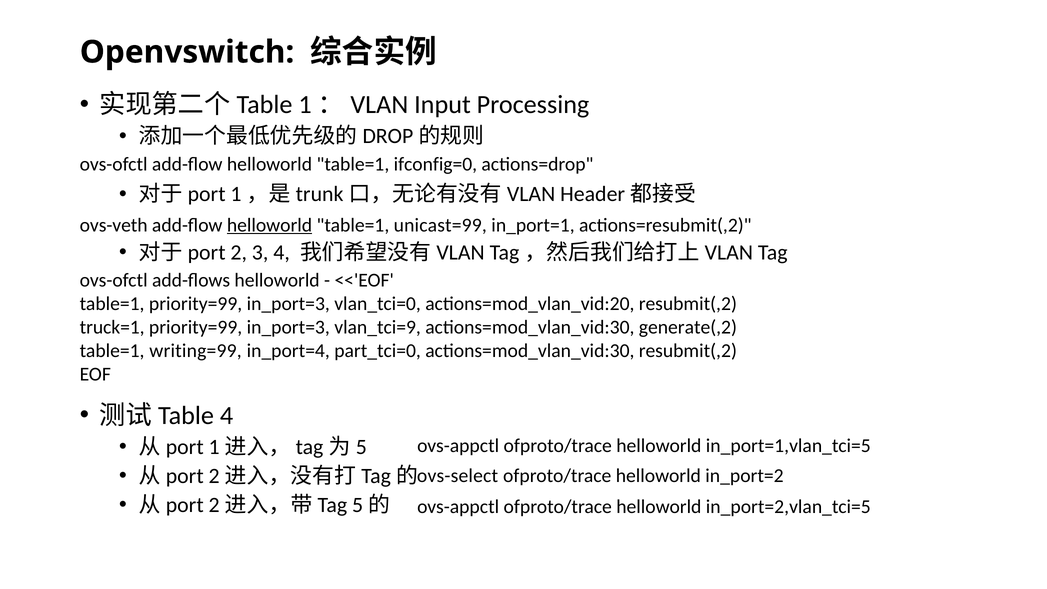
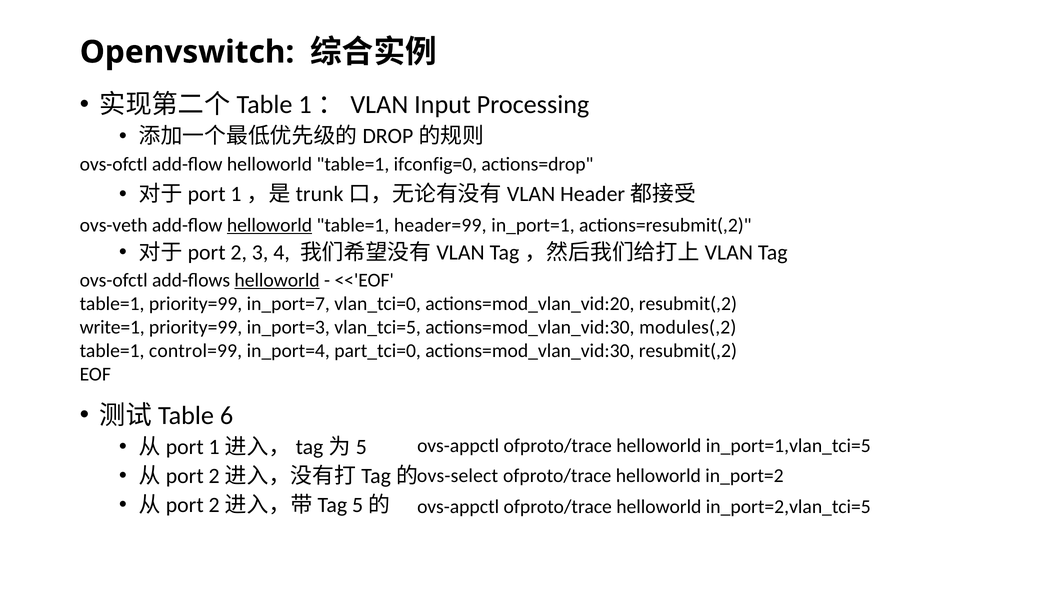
unicast=99: unicast=99 -> header=99
helloworld at (277, 280) underline: none -> present
table=1 priority=99 in_port=3: in_port=3 -> in_port=7
truck=1: truck=1 -> write=1
vlan_tci=9: vlan_tci=9 -> vlan_tci=5
generate(,2: generate(,2 -> modules(,2
writing=99: writing=99 -> control=99
4 at (227, 415): 4 -> 6
